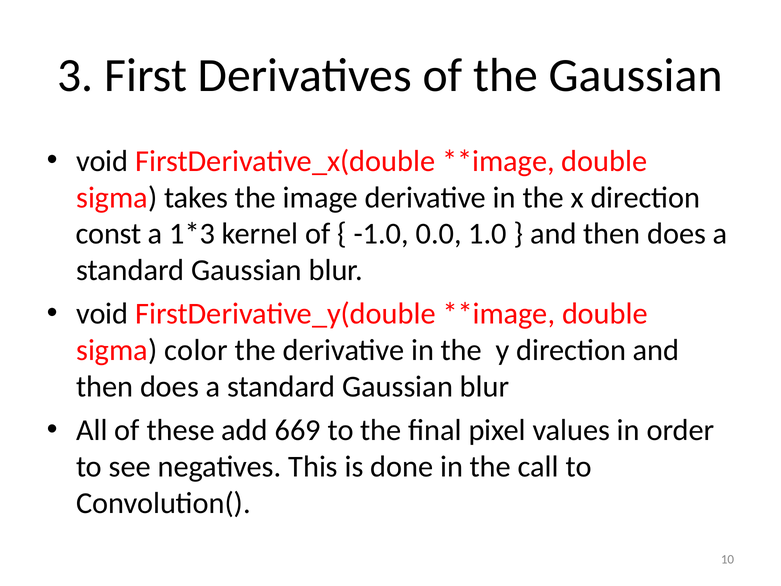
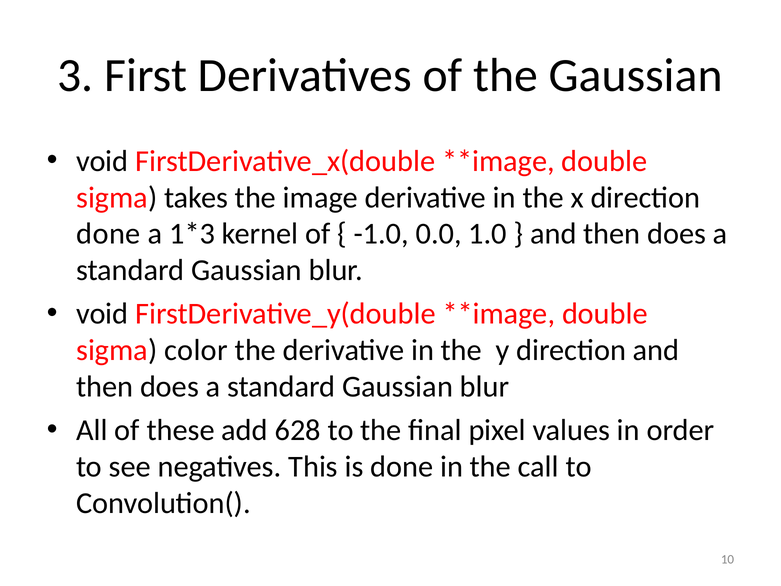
const at (109, 234): const -> done
669: 669 -> 628
